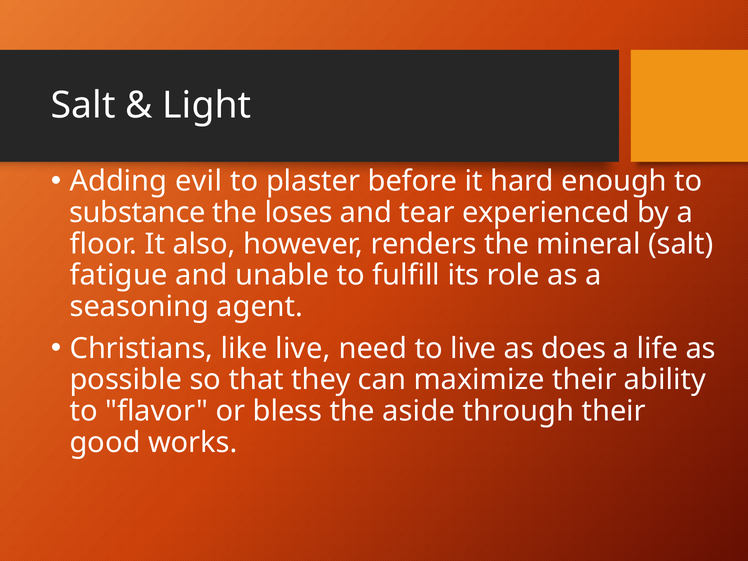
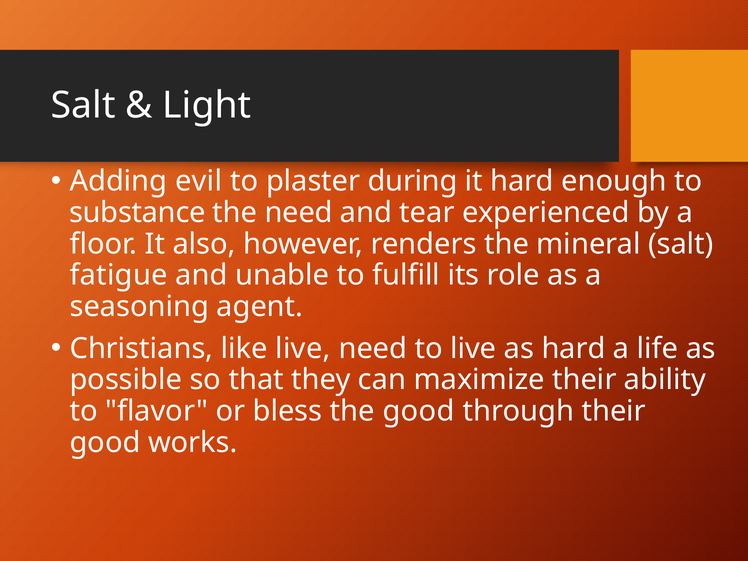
before: before -> during
the loses: loses -> need
as does: does -> hard
the aside: aside -> good
